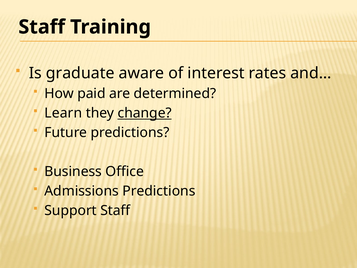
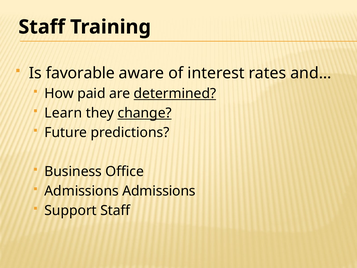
graduate: graduate -> favorable
determined underline: none -> present
Admissions Predictions: Predictions -> Admissions
